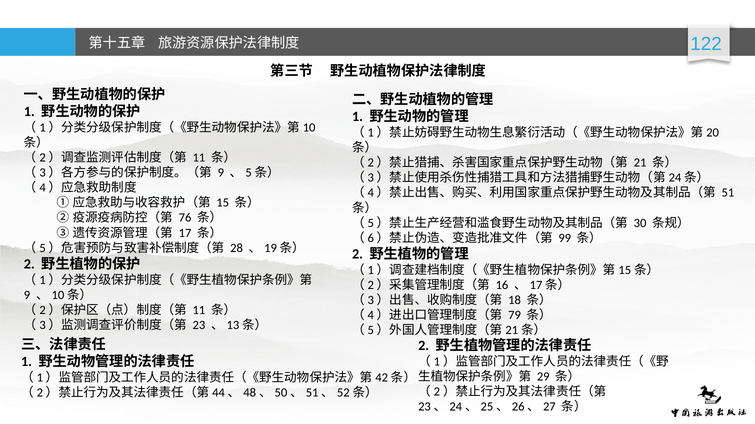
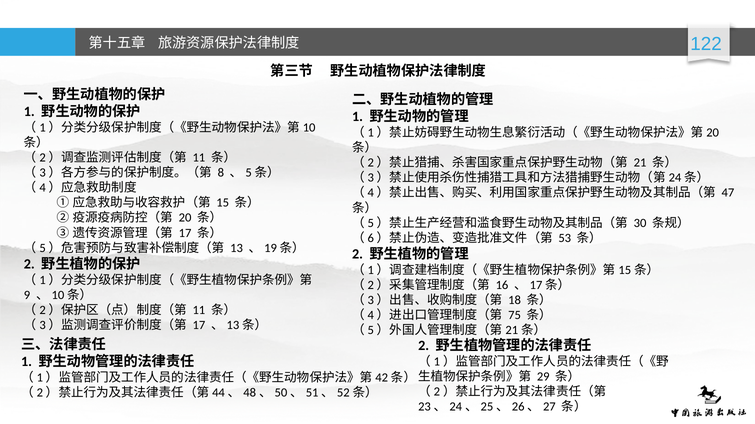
9 at (221, 173): 9 -> 8
51: 51 -> 47
76: 76 -> 20
99: 99 -> 53
28: 28 -> 13
79: 79 -> 75
23 at (199, 326): 23 -> 17
